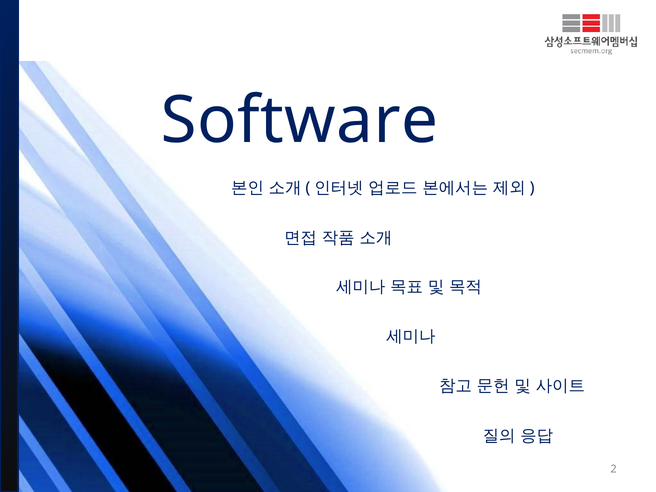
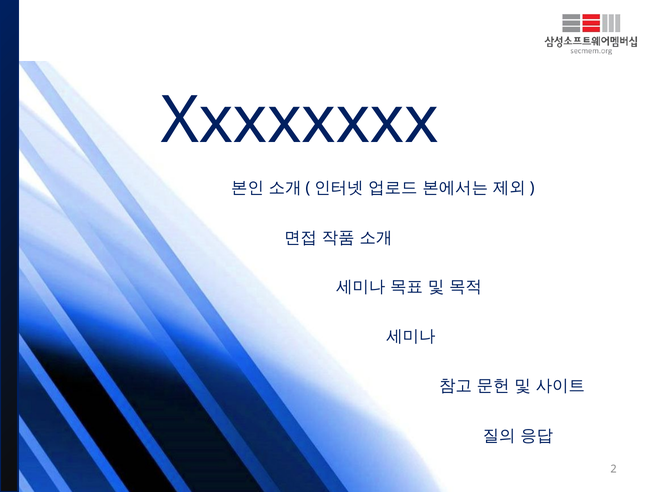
Software: Software -> Xxxxxxxx
